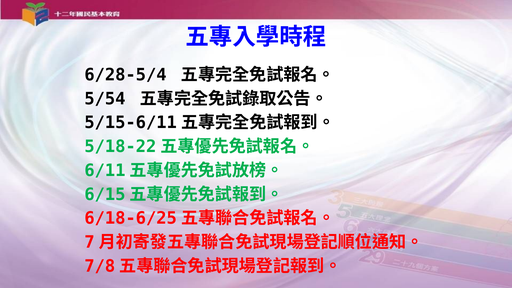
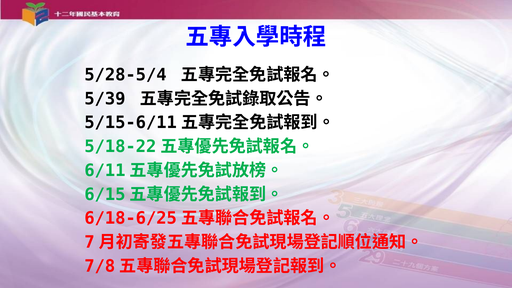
6/28-5/4: 6/28-5/4 -> 5/28-5/4
5/54: 5/54 -> 5/39
